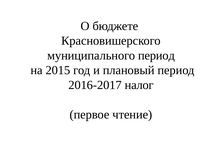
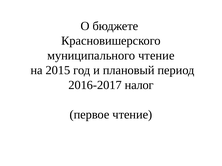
муниципального период: период -> чтение
